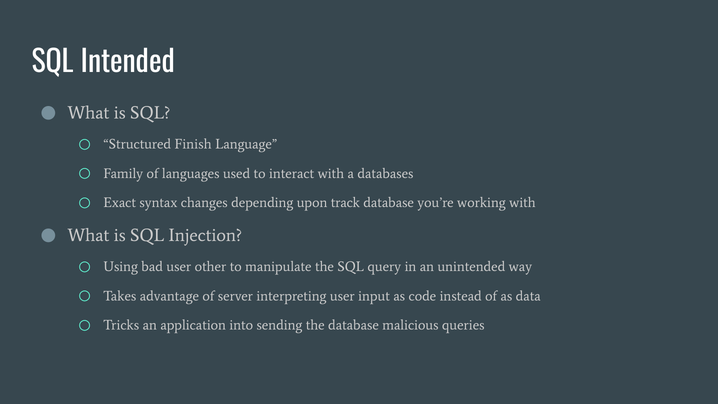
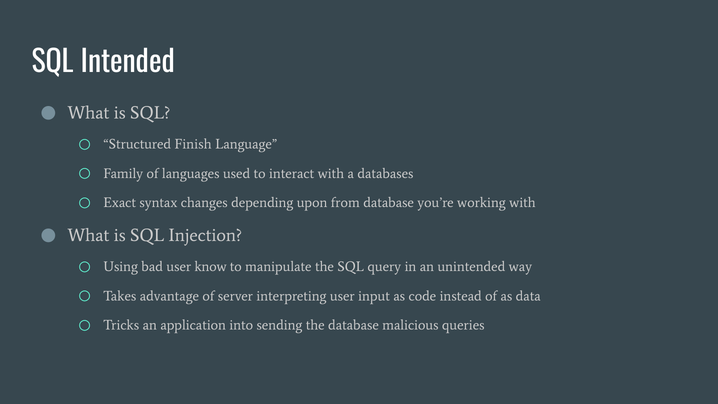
track: track -> from
other: other -> know
